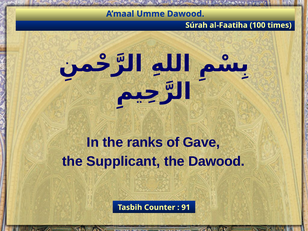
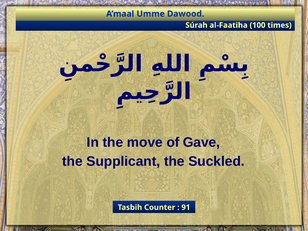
ranks: ranks -> move
the Dawood: Dawood -> Suckled
